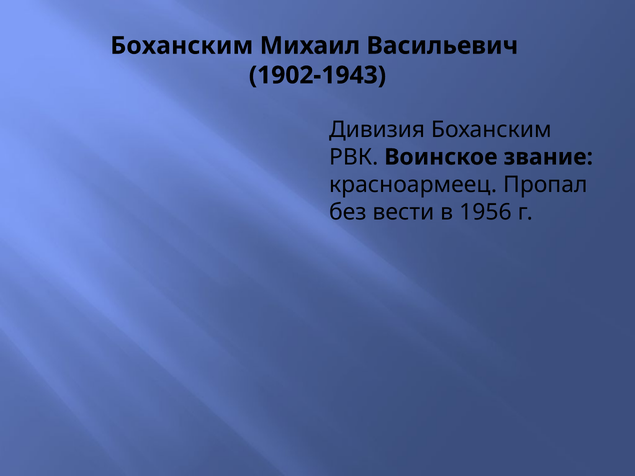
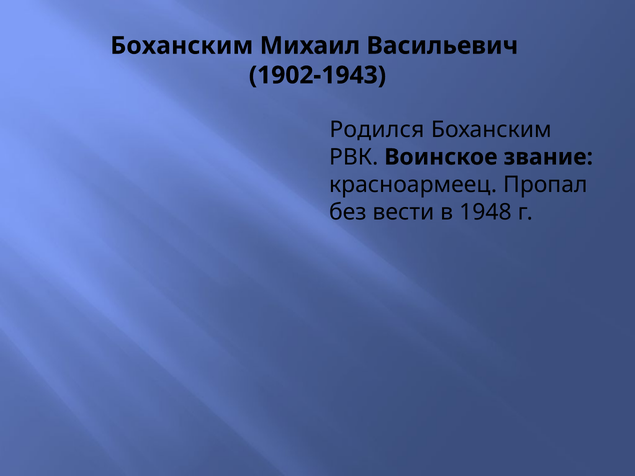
Дивизия: Дивизия -> Родился
1956: 1956 -> 1948
